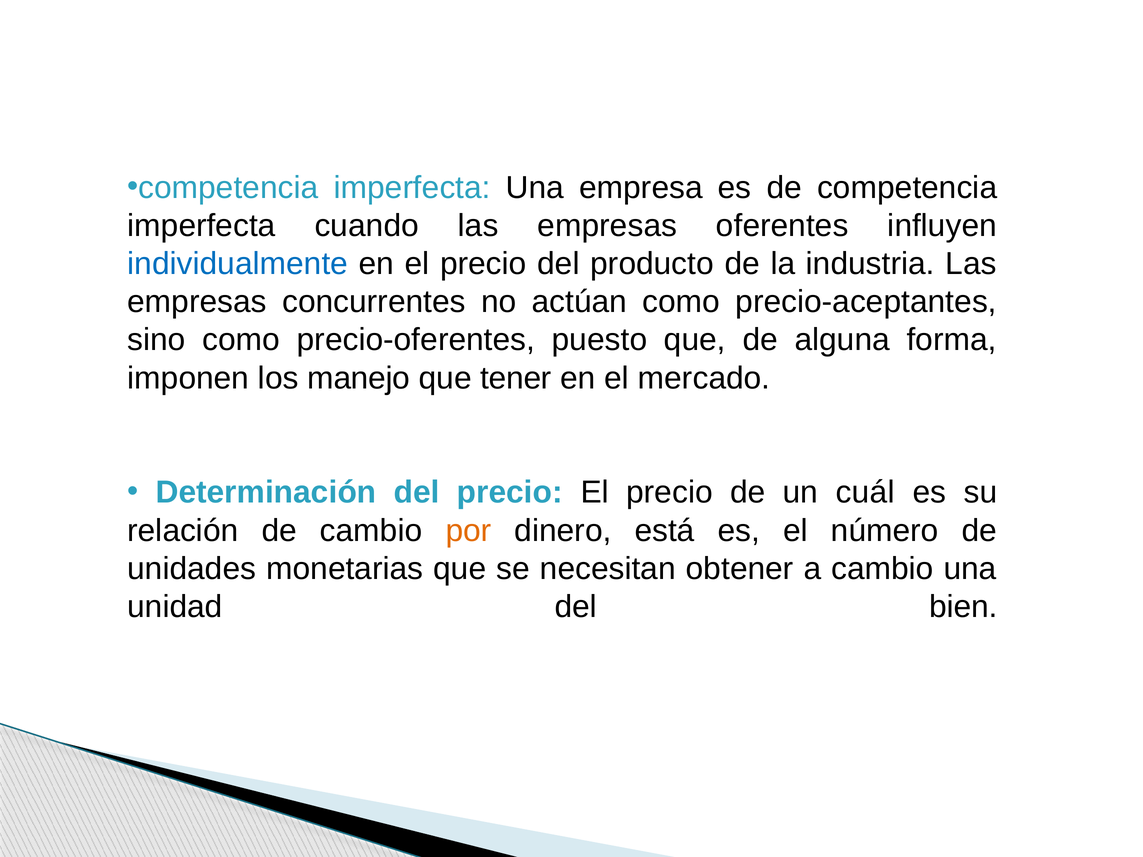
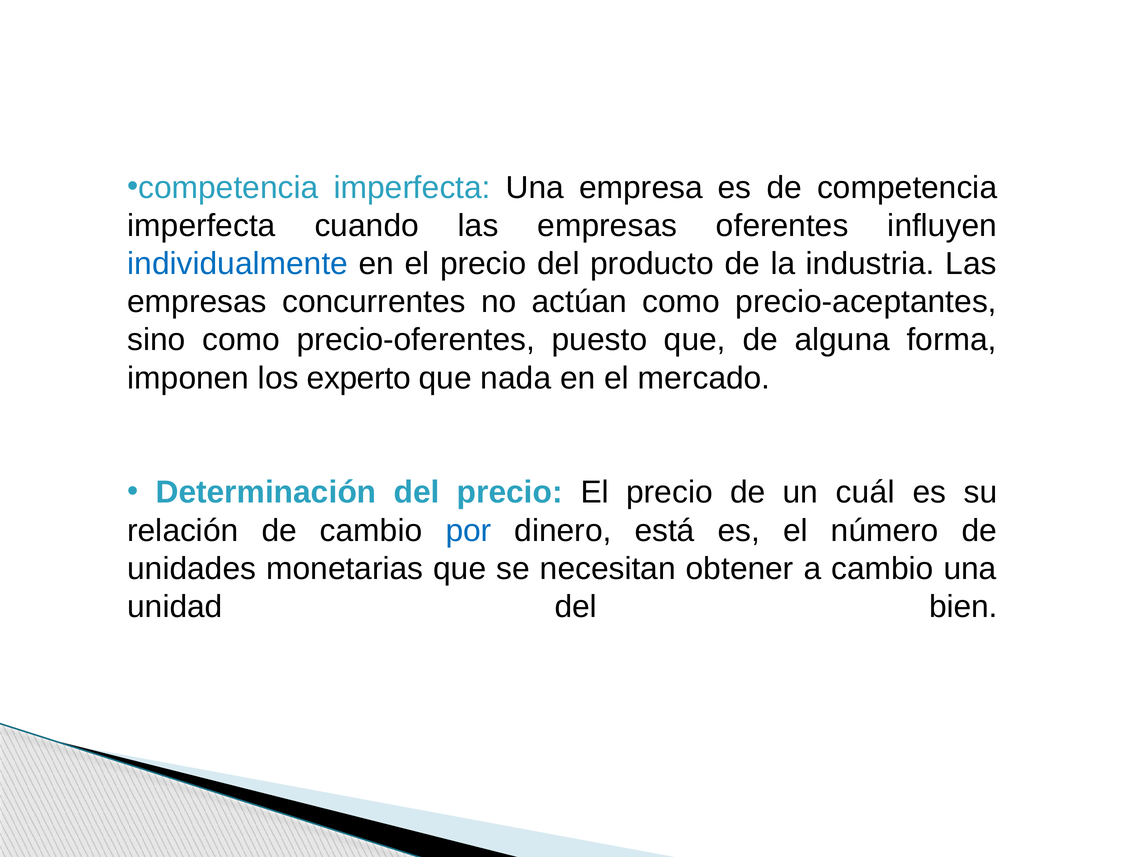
manejo: manejo -> experto
tener: tener -> nada
por colour: orange -> blue
